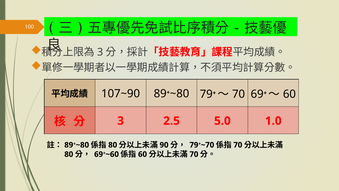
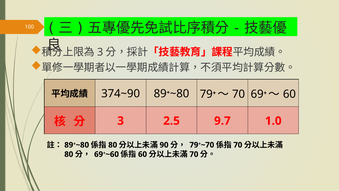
107~90: 107~90 -> 374~90
5.0: 5.0 -> 9.7
